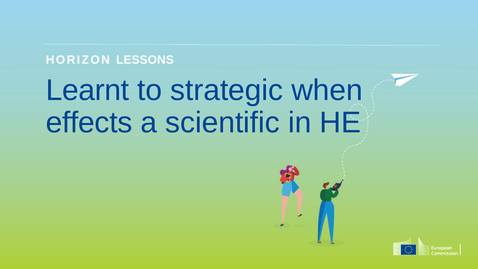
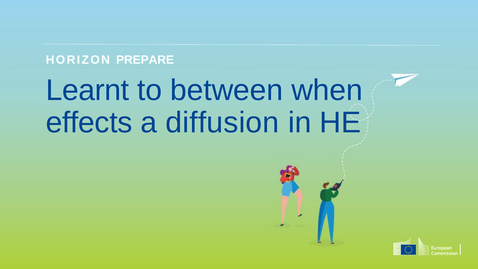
LESSONS: LESSONS -> PREPARE
strategic: strategic -> between
scientific: scientific -> diffusion
